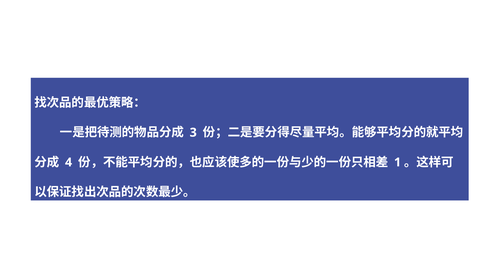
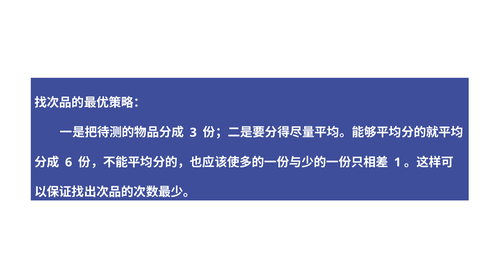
4: 4 -> 6
